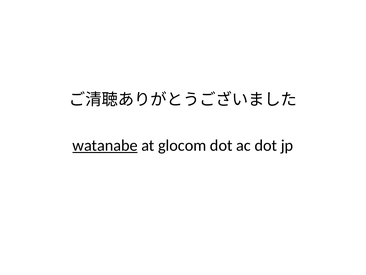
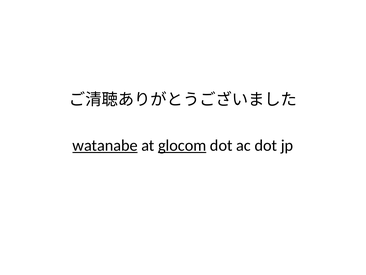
glocom underline: none -> present
